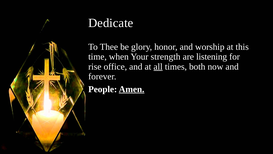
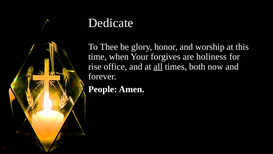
strength: strength -> forgives
listening: listening -> holiness
Amen underline: present -> none
